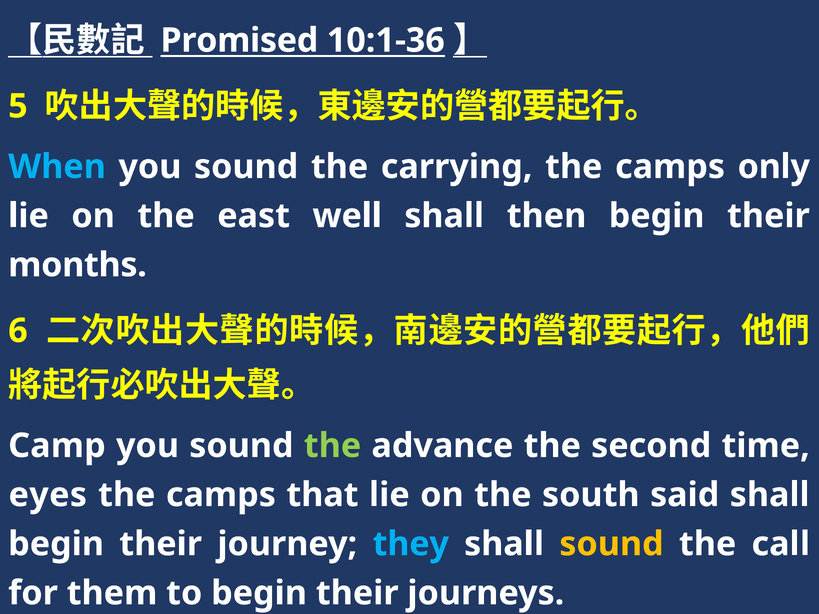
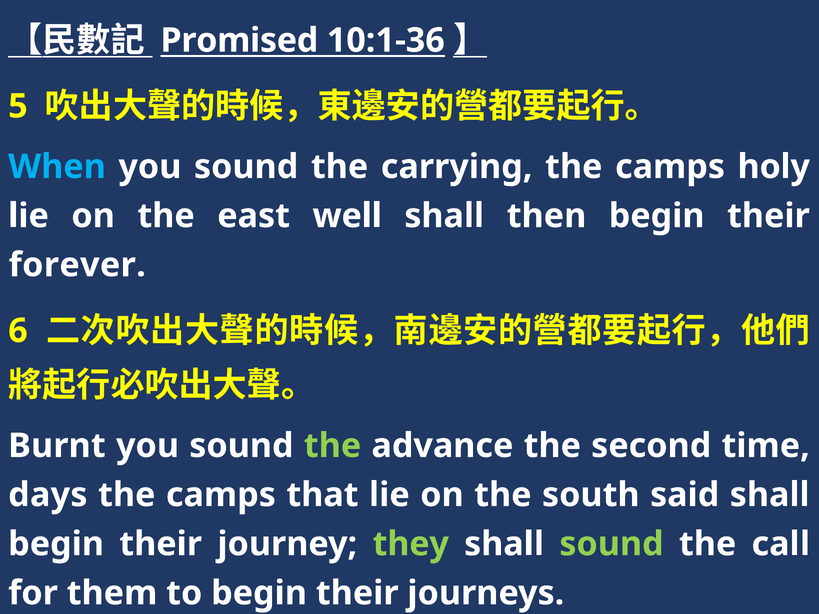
only: only -> holy
months: months -> forever
Camp: Camp -> Burnt
eyes: eyes -> days
they colour: light blue -> light green
sound at (611, 544) colour: yellow -> light green
